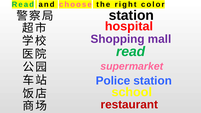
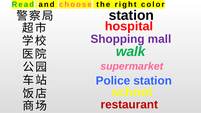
read at (131, 52): read -> walk
